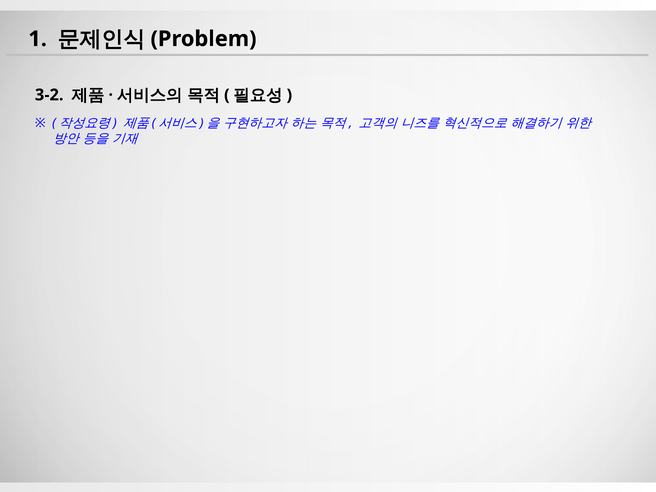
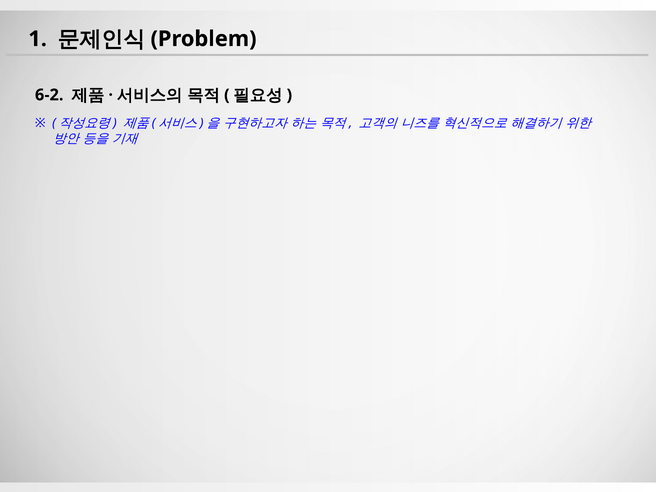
3-2: 3-2 -> 6-2
